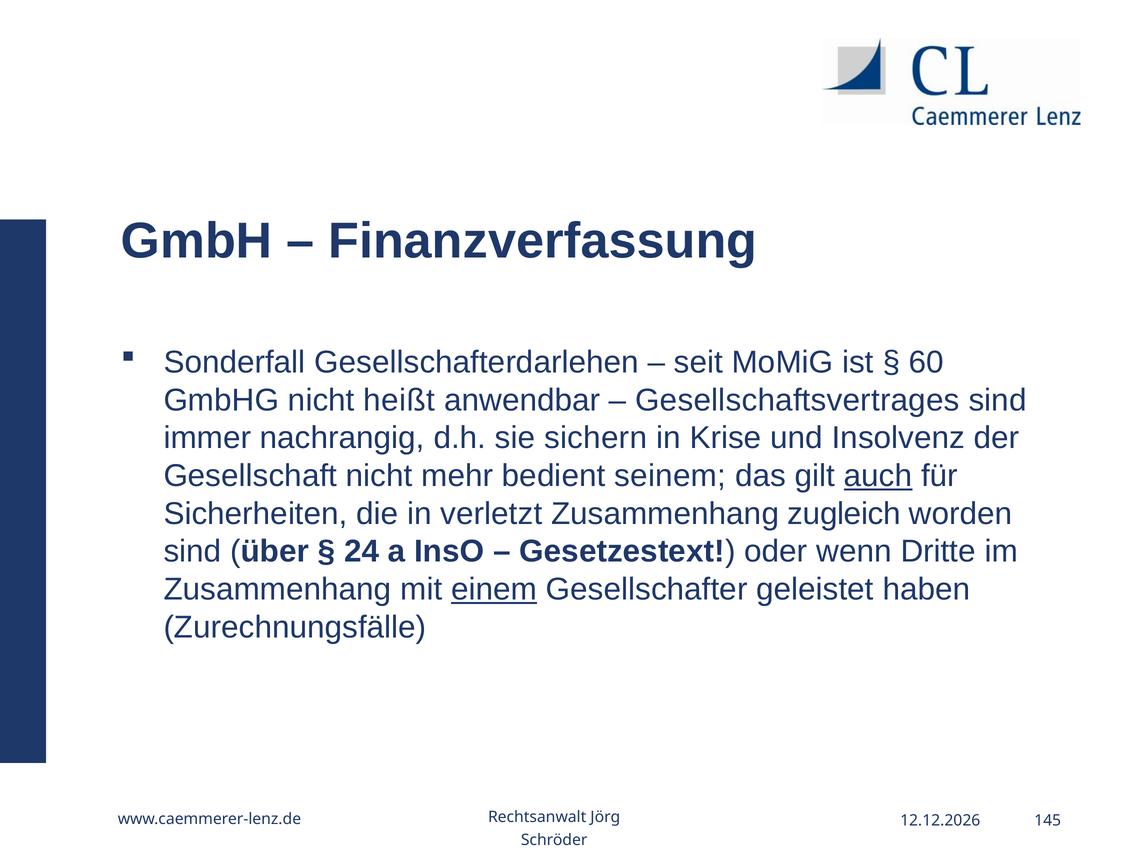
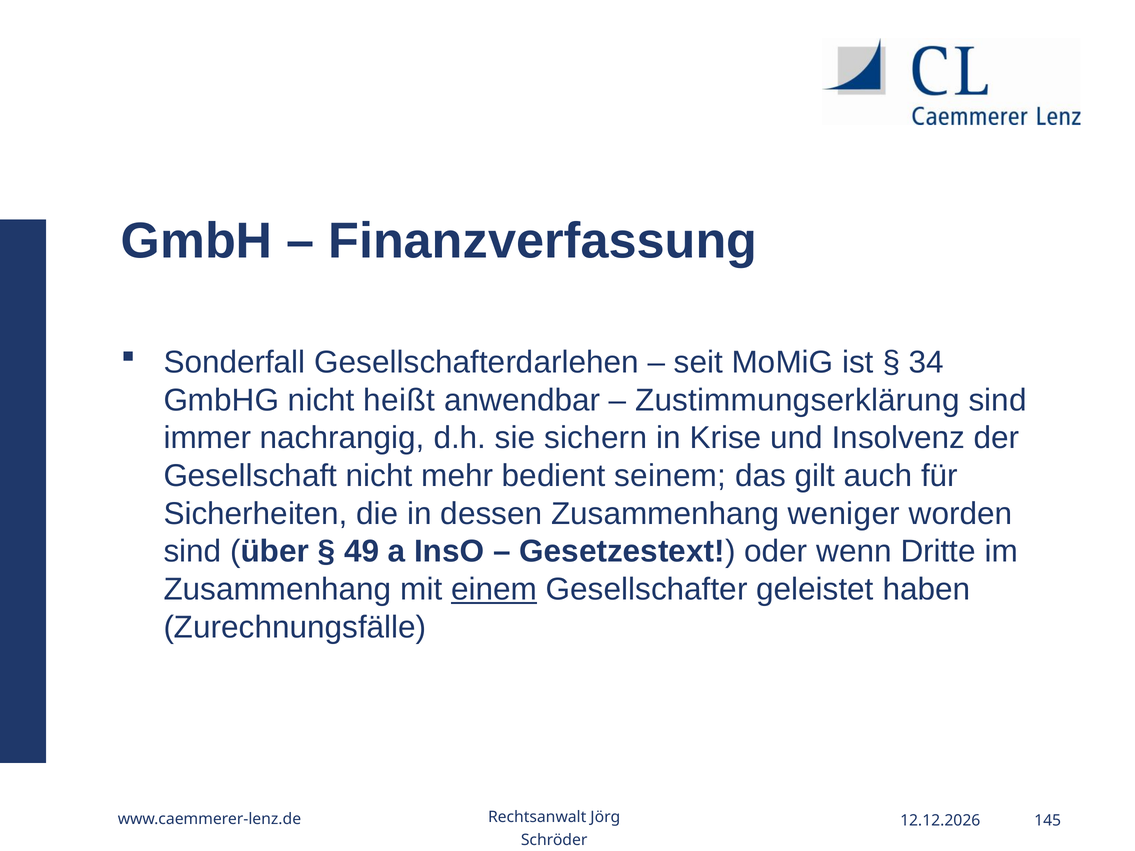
60: 60 -> 34
Gesellschaftsvertrages: Gesellschaftsvertrages -> Zustimmungserklärung
auch underline: present -> none
verletzt: verletzt -> dessen
zugleich: zugleich -> weniger
24: 24 -> 49
